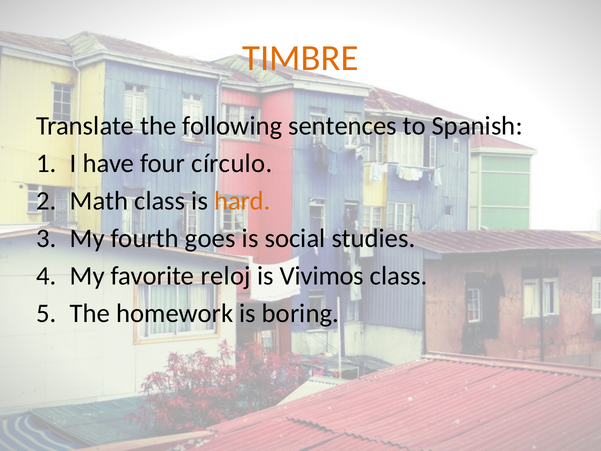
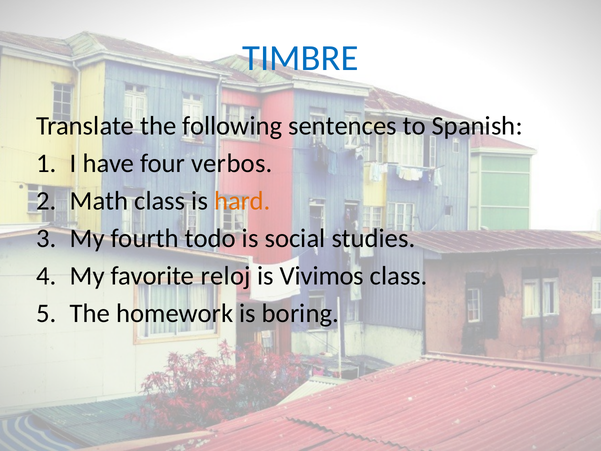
TIMBRE colour: orange -> blue
círculo: círculo -> verbos
goes: goes -> todo
